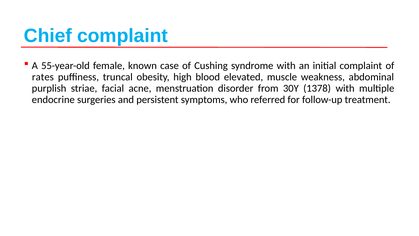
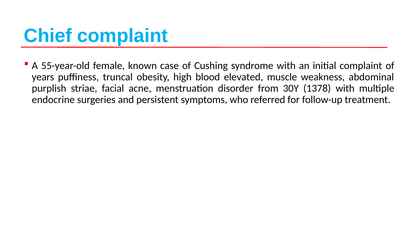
rates: rates -> years
